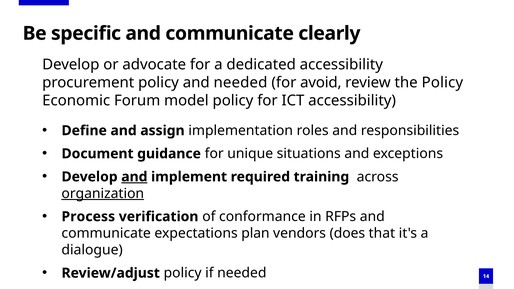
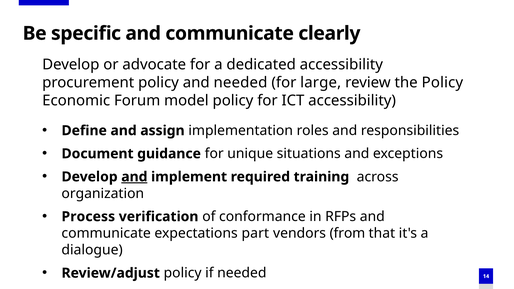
avoid: avoid -> large
organization underline: present -> none
plan: plan -> part
does: does -> from
